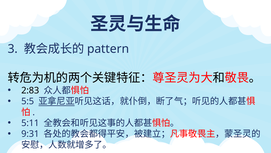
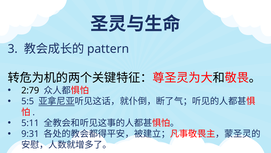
2:83: 2:83 -> 2:79
